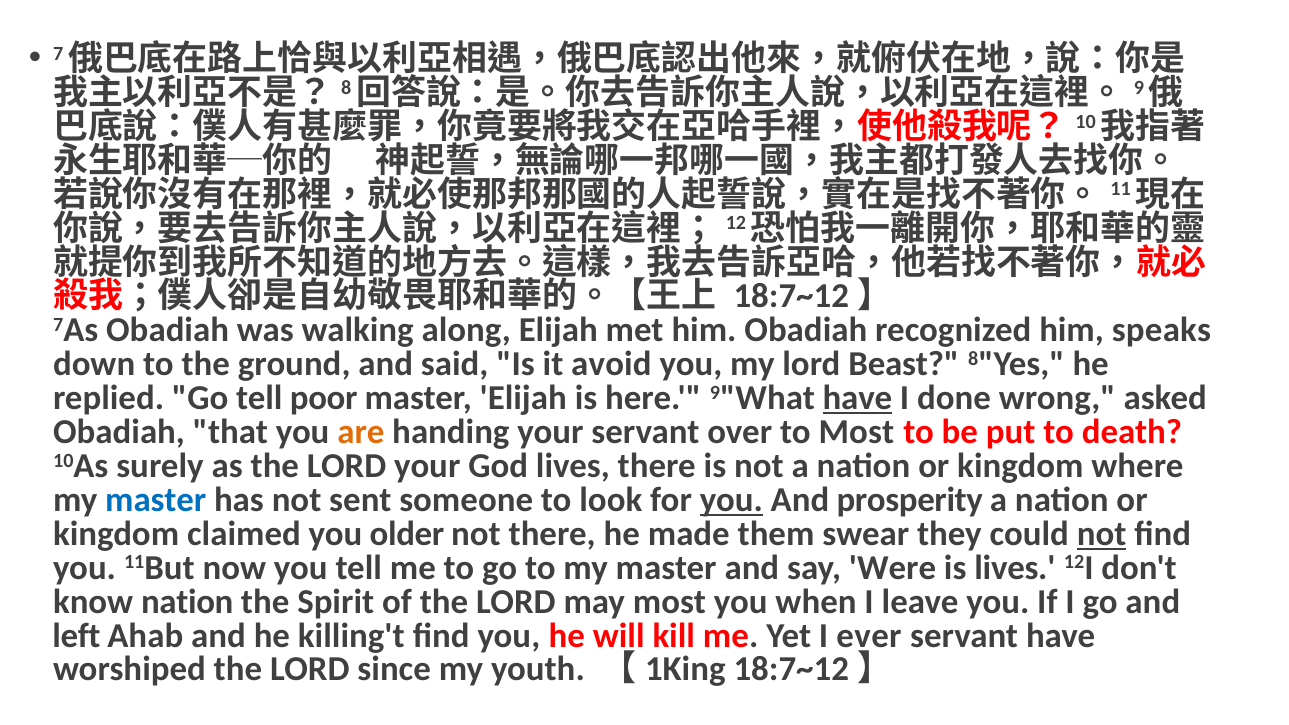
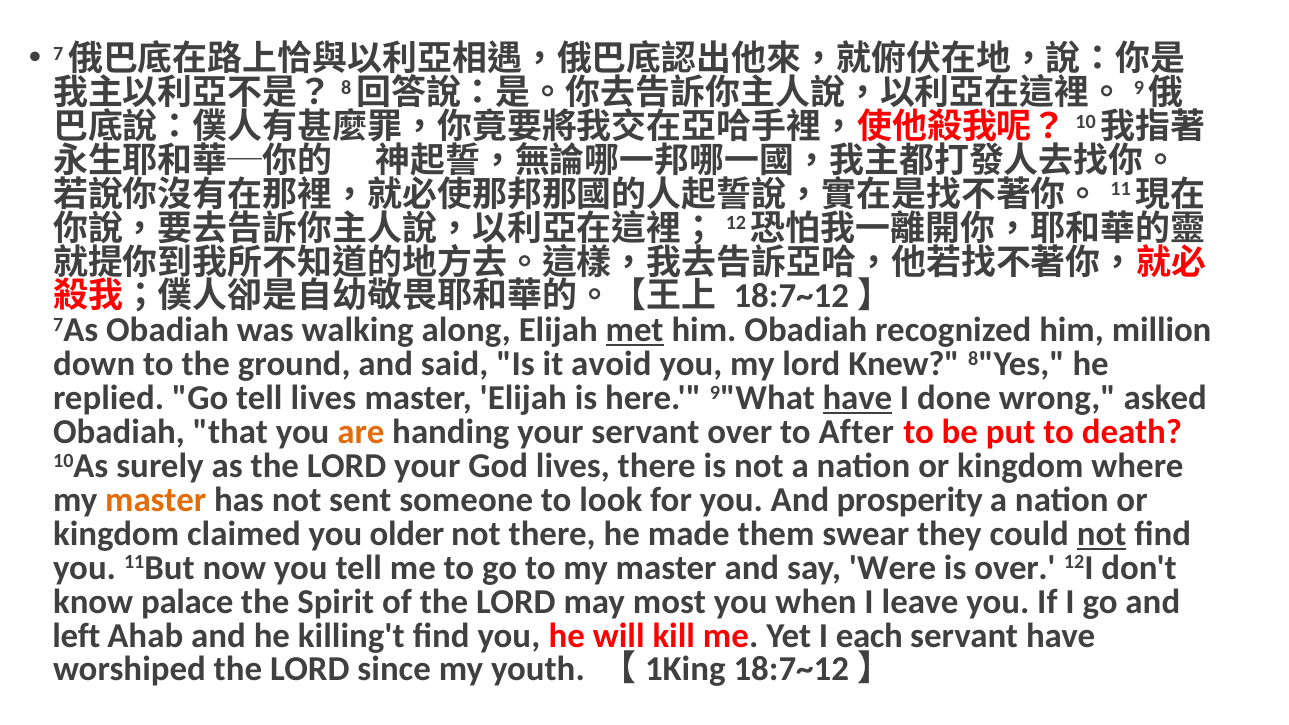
met underline: none -> present
speaks: speaks -> million
Beast: Beast -> Knew
tell poor: poor -> lives
to Most: Most -> After
master at (156, 500) colour: blue -> orange
you at (731, 500) underline: present -> none
is lives: lives -> over
know nation: nation -> palace
ever: ever -> each
